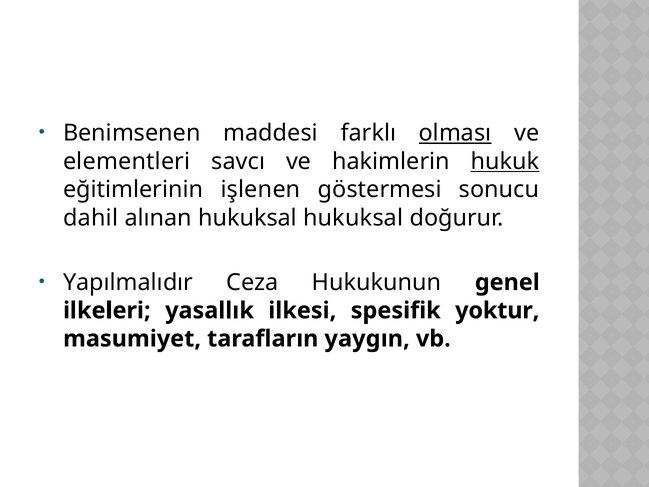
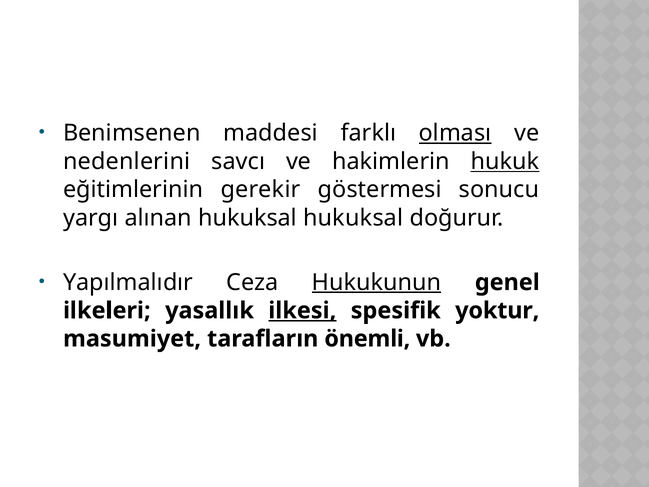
elementleri: elementleri -> nedenlerini
işlenen: işlenen -> gerekir
dahil: dahil -> yargı
Hukukunun underline: none -> present
ilkesi underline: none -> present
yaygın: yaygın -> önemli
